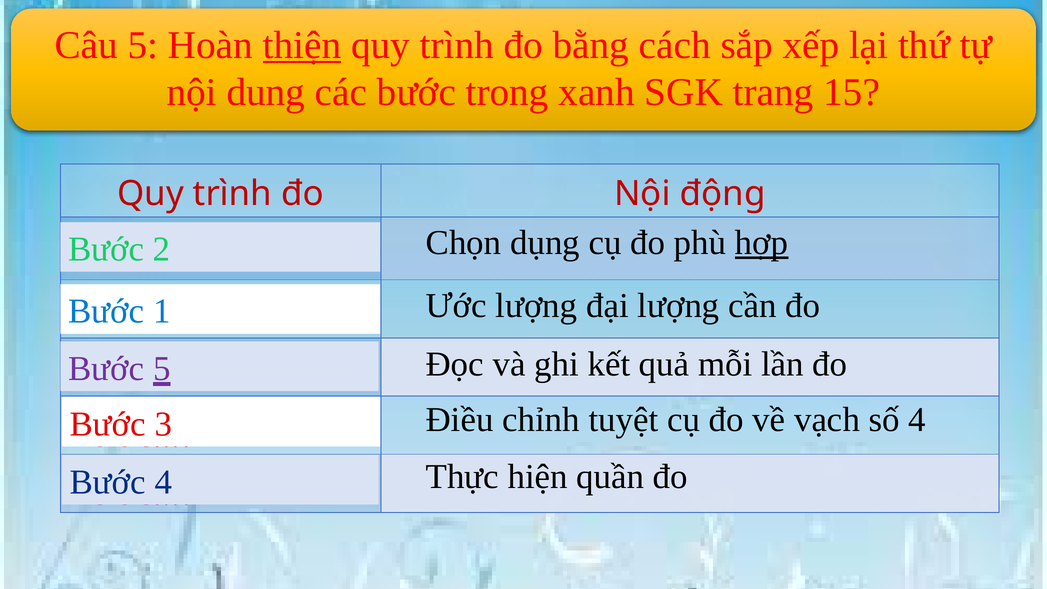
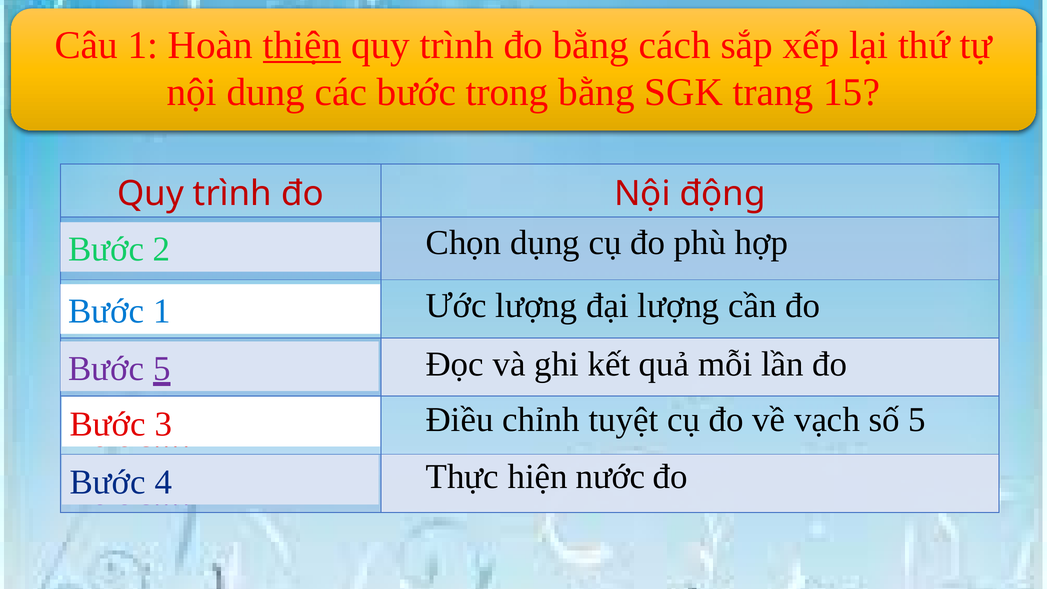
Câu 5: 5 -> 1
trong xanh: xanh -> bằng
hợp underline: present -> none
số 4: 4 -> 5
quần: quần -> nước
